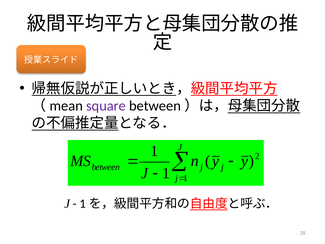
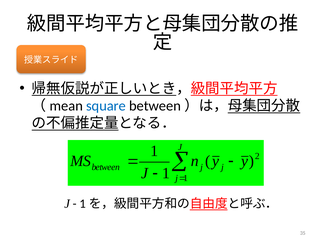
square colour: purple -> blue
